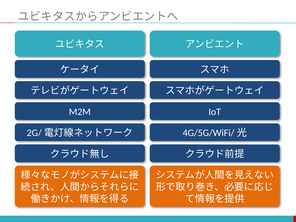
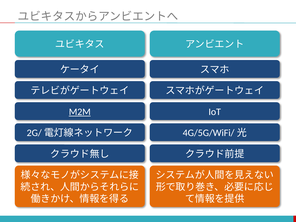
M2M underline: none -> present
